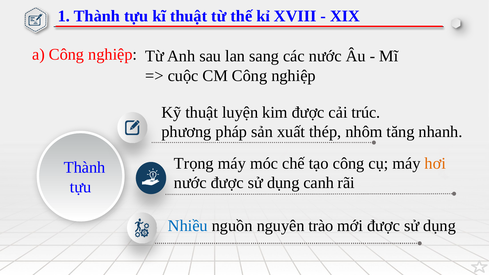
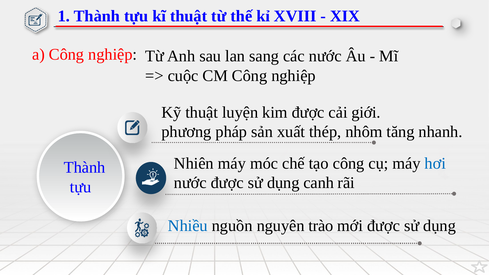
trúc: trúc -> giới
Trọng: Trọng -> Nhiên
hơi colour: orange -> blue
